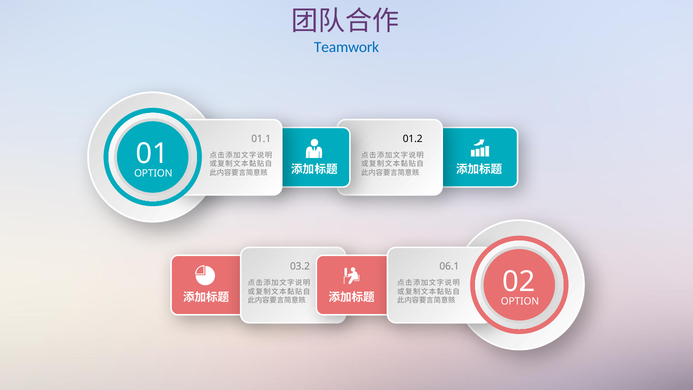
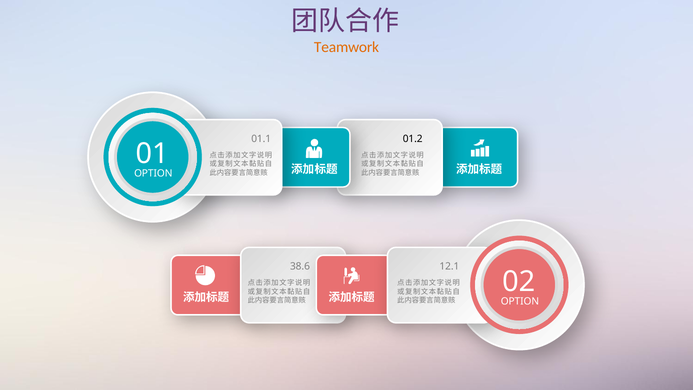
Teamwork colour: blue -> orange
03.2: 03.2 -> 38.6
06.1: 06.1 -> 12.1
